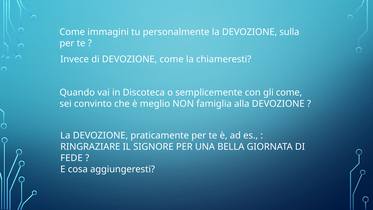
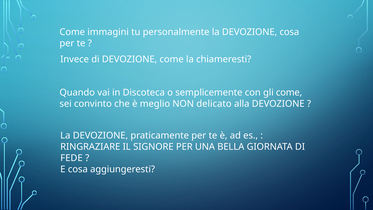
DEVOZIONE sulla: sulla -> cosa
famiglia: famiglia -> delicato
